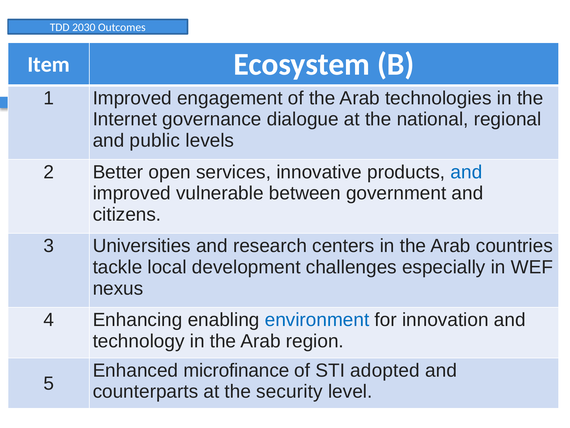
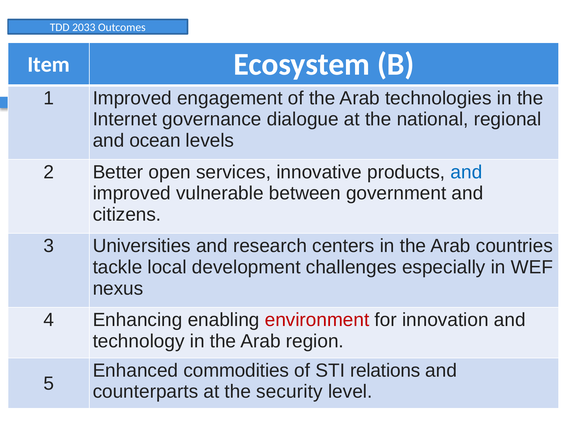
2030: 2030 -> 2033
public: public -> ocean
environment colour: blue -> red
microfinance: microfinance -> commodities
adopted: adopted -> relations
